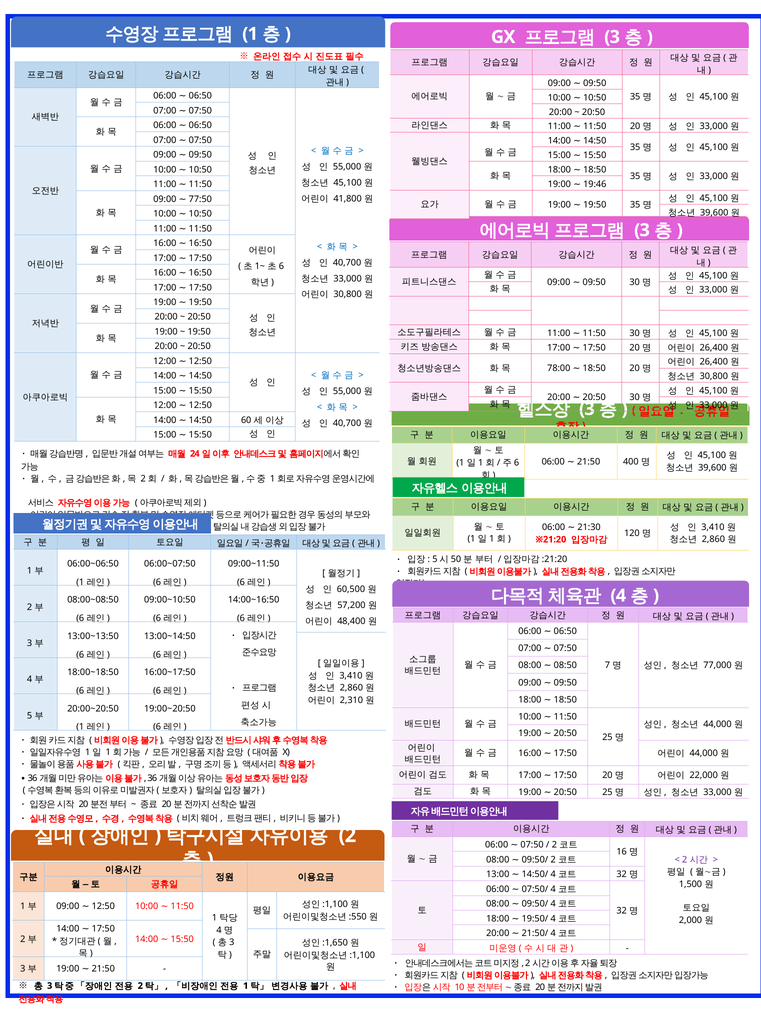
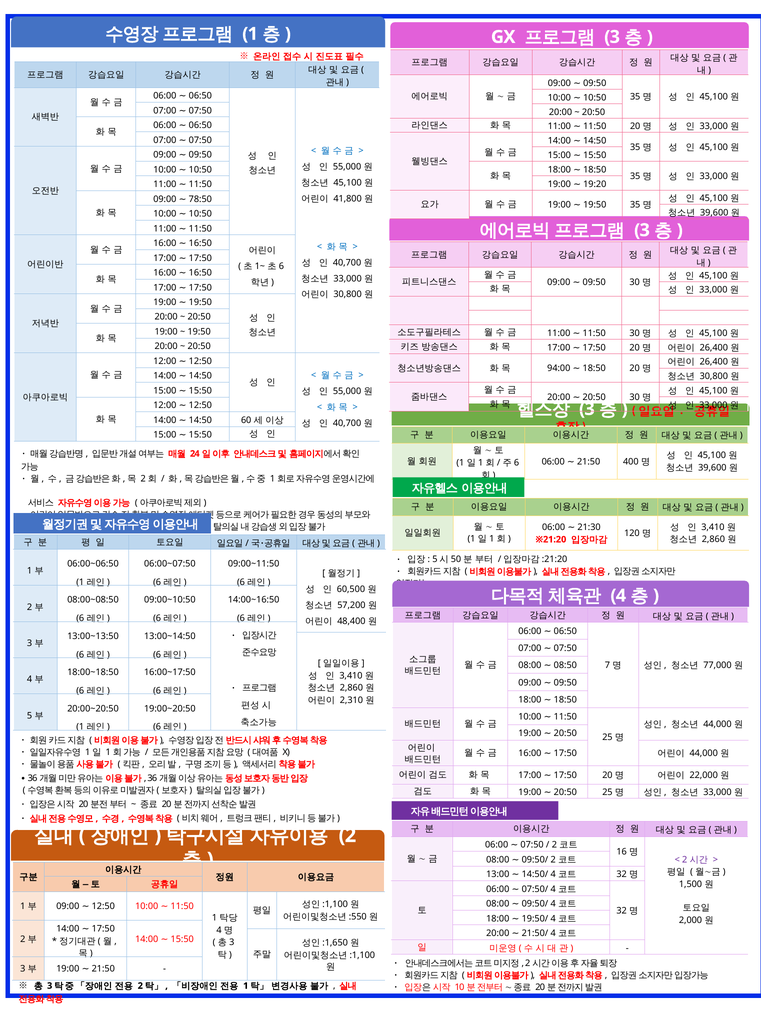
19:46: 19:46 -> 19:20
77:50: 77:50 -> 78:50
78:00: 78:00 -> 94:00
